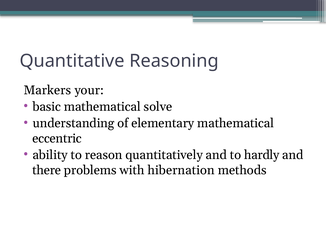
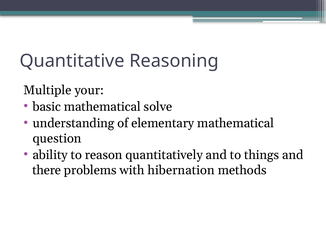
Markers: Markers -> Multiple
eccentric: eccentric -> question
hardly: hardly -> things
